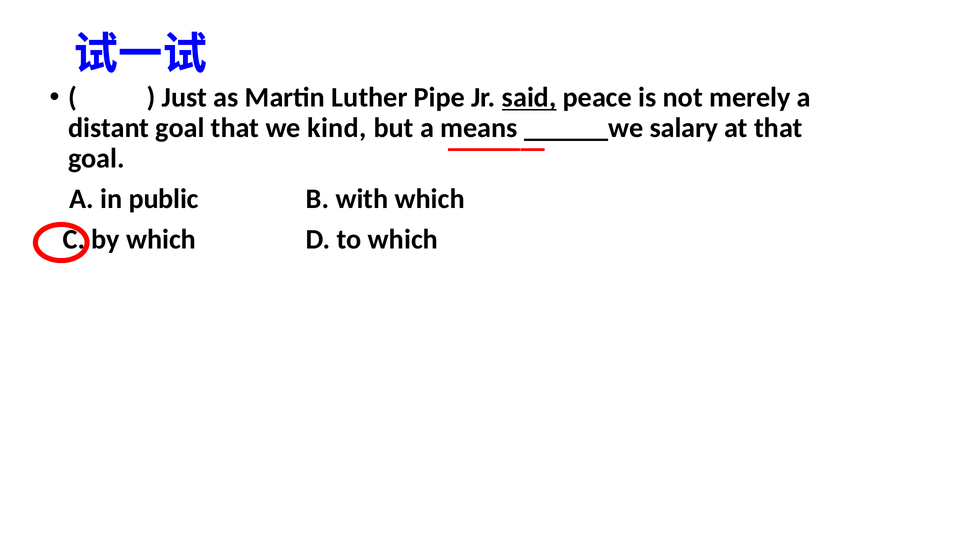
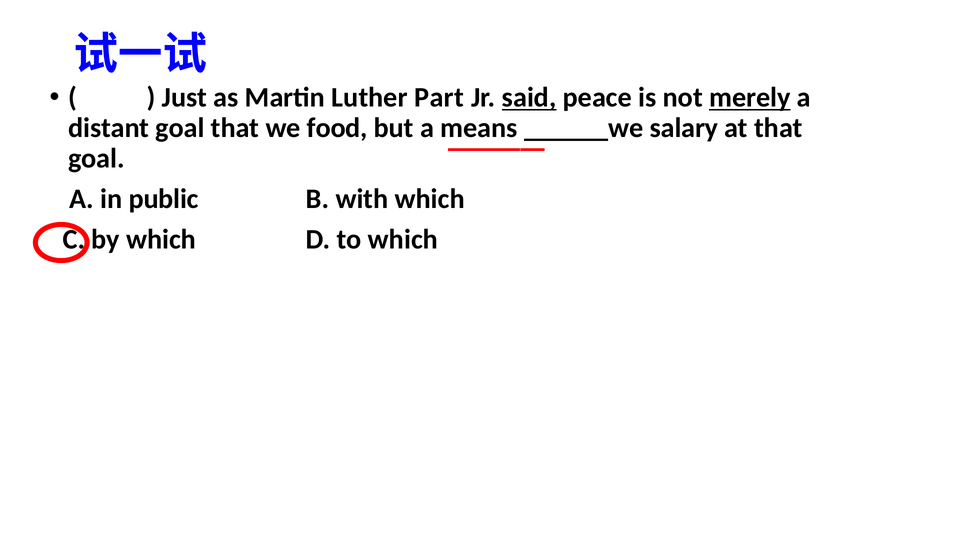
Pipe: Pipe -> Part
merely underline: none -> present
kind: kind -> food
